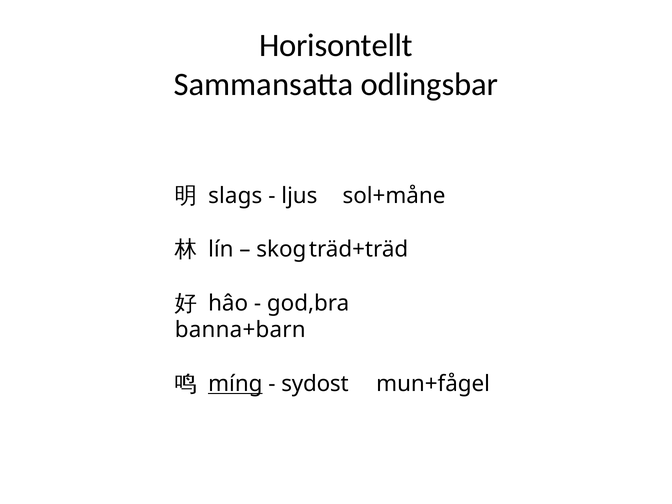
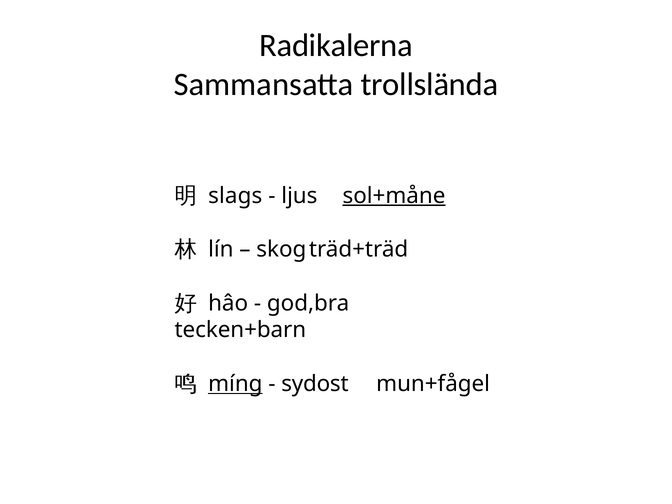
Horisontellt: Horisontellt -> Radikalerna
odlingsbar: odlingsbar -> trollslända
sol+måne underline: none -> present
banna+barn: banna+barn -> tecken+barn
